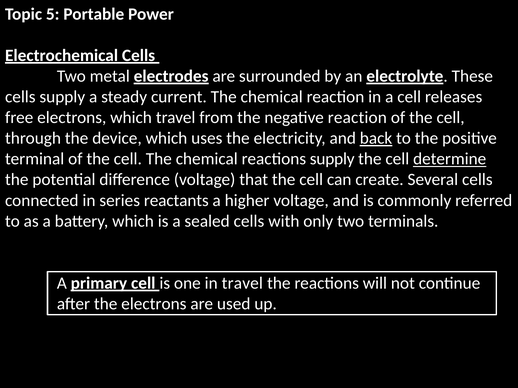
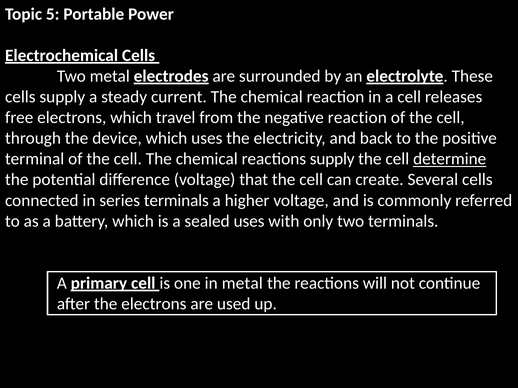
back underline: present -> none
series reactants: reactants -> terminals
sealed cells: cells -> uses
in travel: travel -> metal
